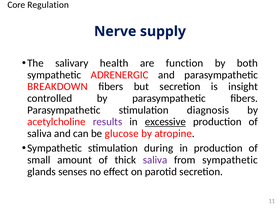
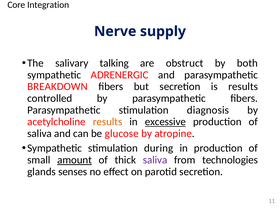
Regulation: Regulation -> Integration
health: health -> talking
function: function -> obstruct
is insight: insight -> results
results at (108, 122) colour: purple -> orange
amount underline: none -> present
from sympathetic: sympathetic -> technologies
